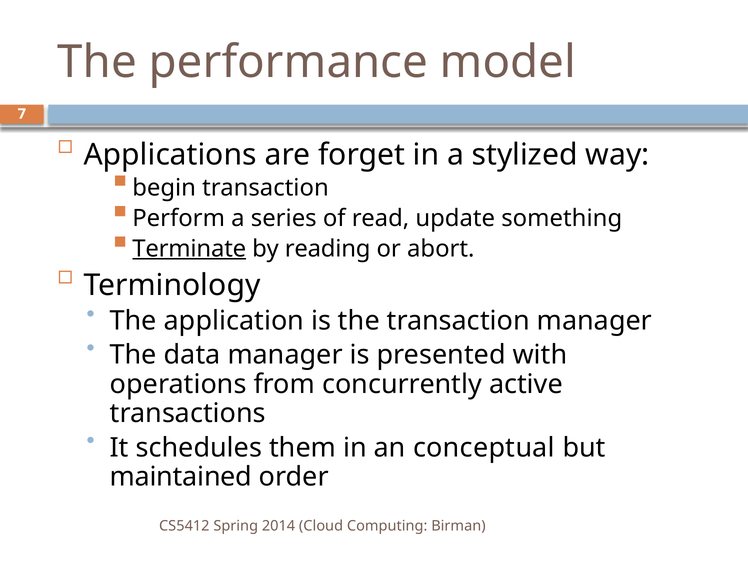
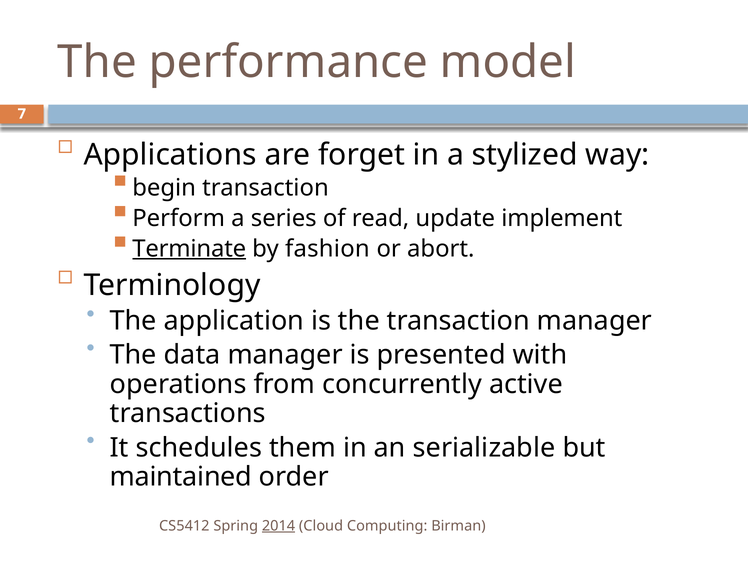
something: something -> implement
reading: reading -> fashion
conceptual: conceptual -> serializable
2014 underline: none -> present
